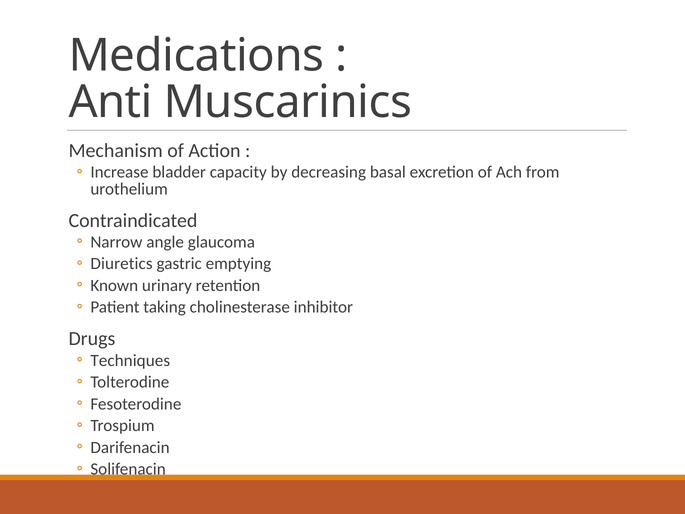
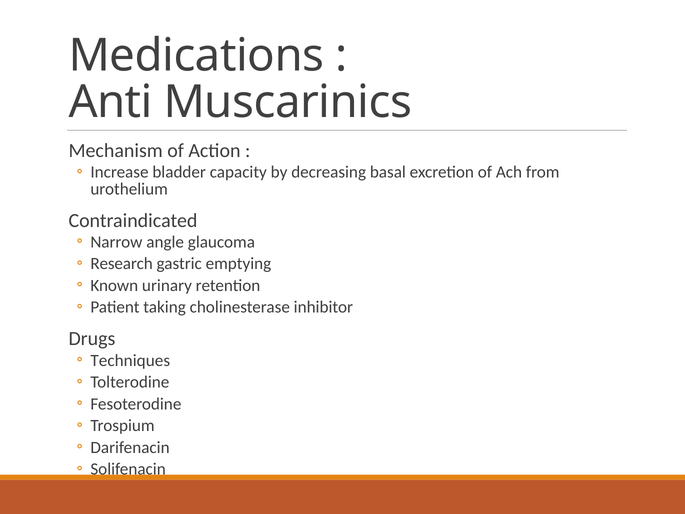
Diuretics: Diuretics -> Research
